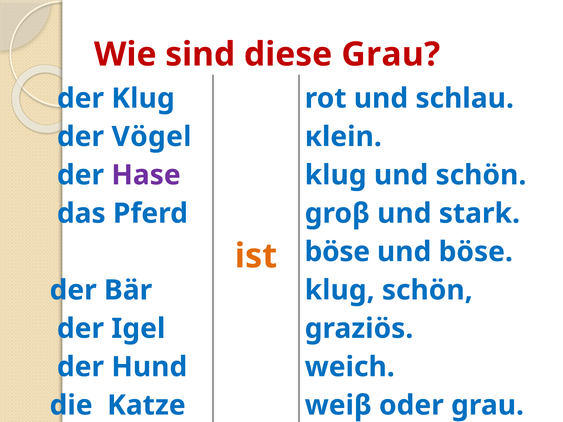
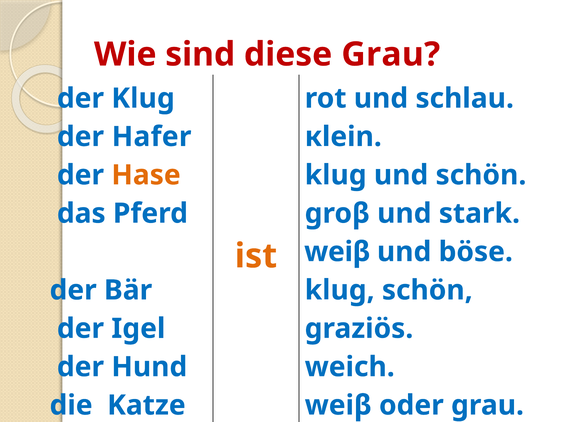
Vögel: Vögel -> Hafer
Hase colour: purple -> orange
böse at (337, 252): böse -> weiβ
